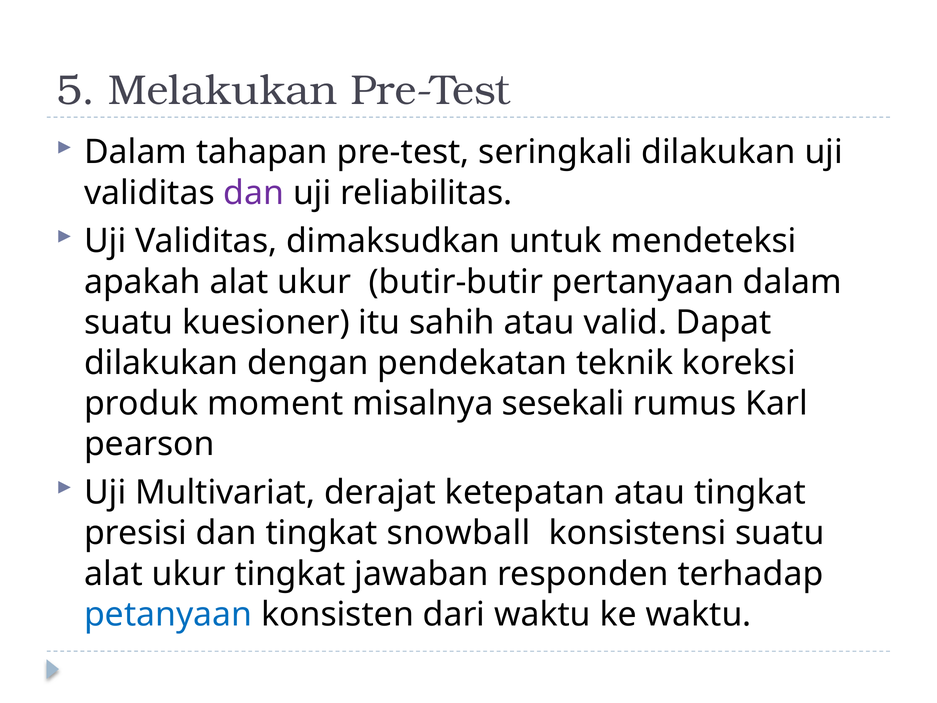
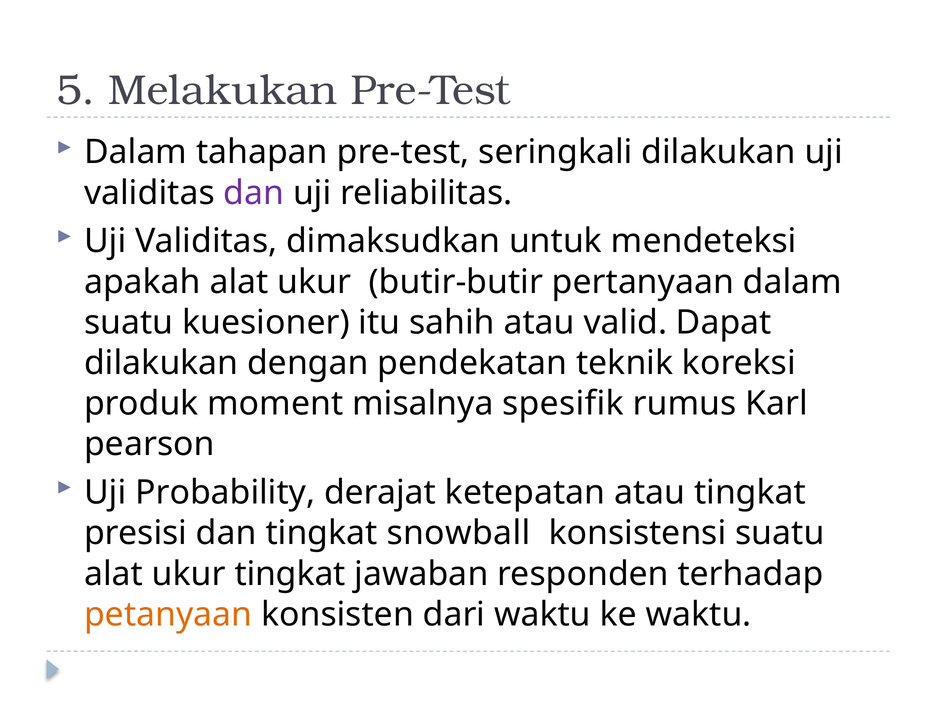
sesekali: sesekali -> spesifik
Multivariat: Multivariat -> Probability
petanyaan colour: blue -> orange
